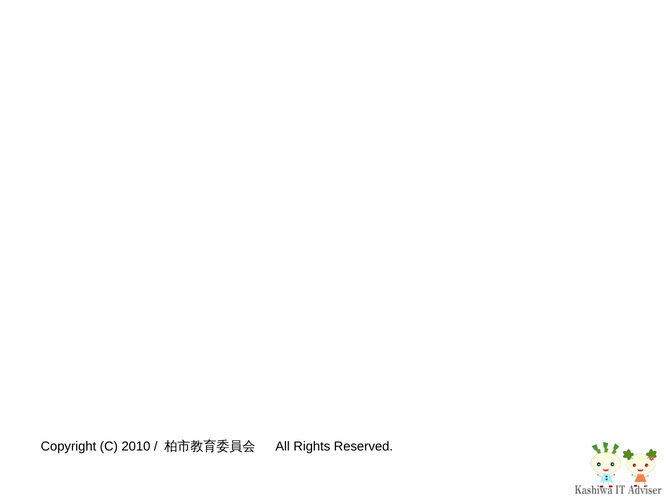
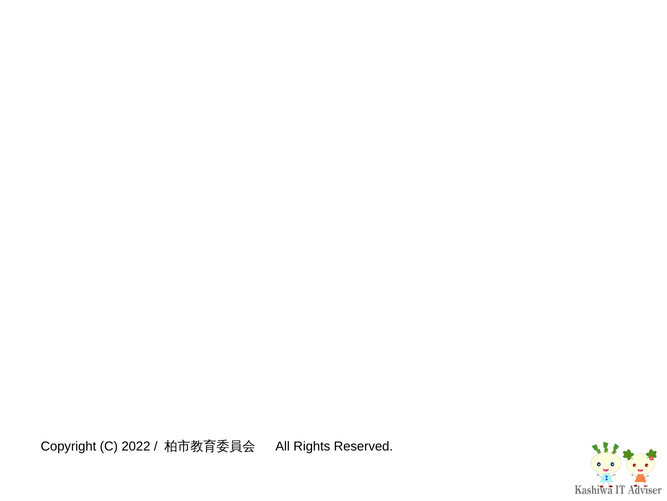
2010: 2010 -> 2022
